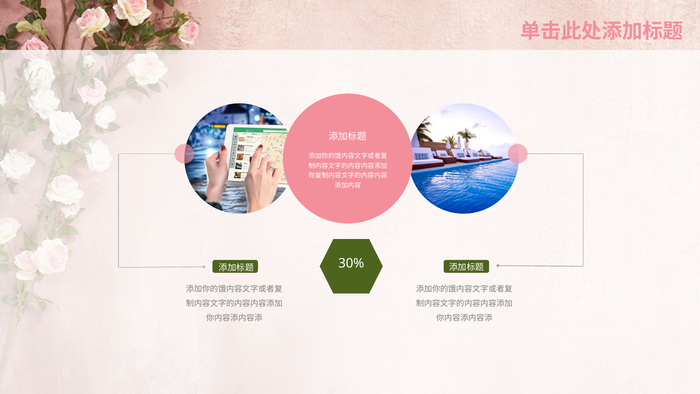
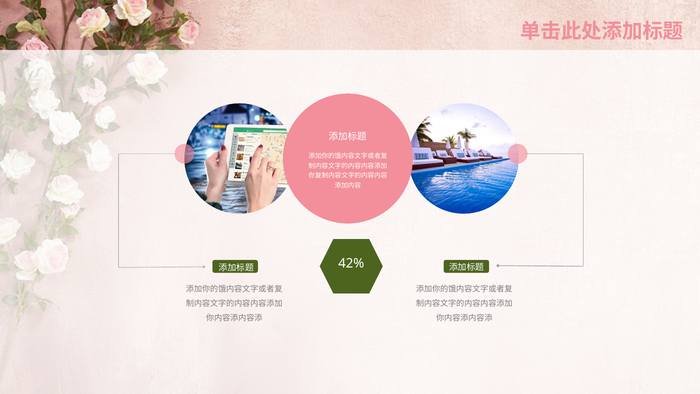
30%: 30% -> 42%
